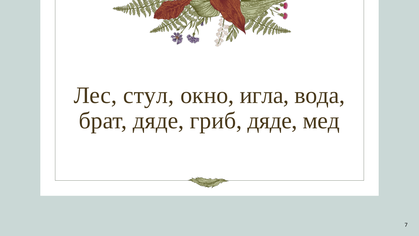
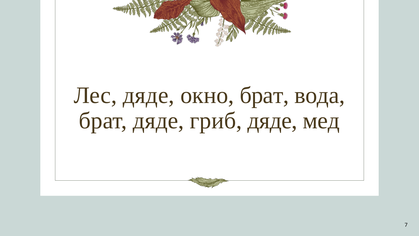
Лес стул: стул -> дяде
окно игла: игла -> брат
